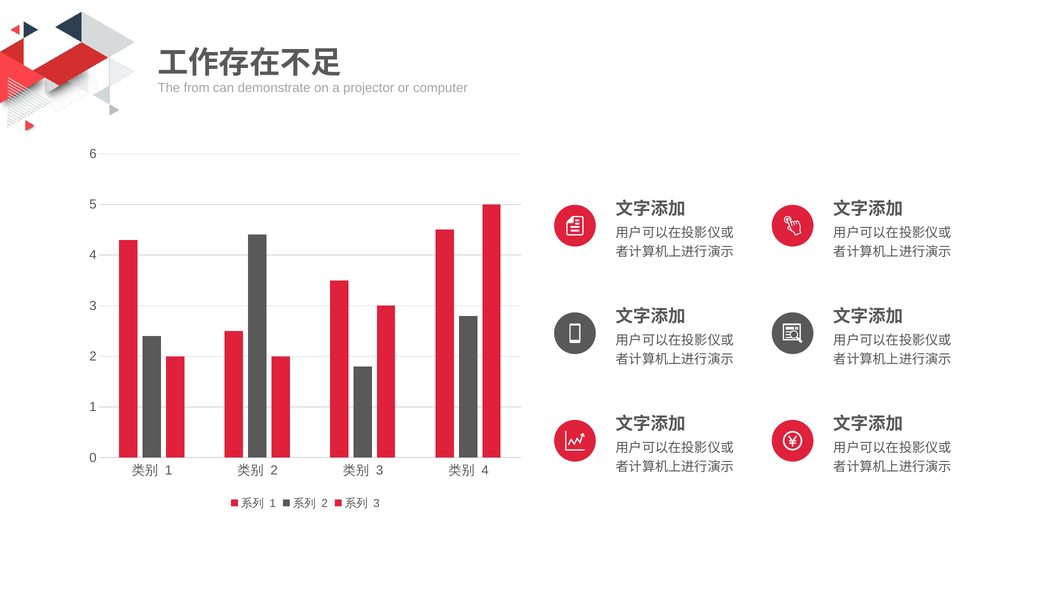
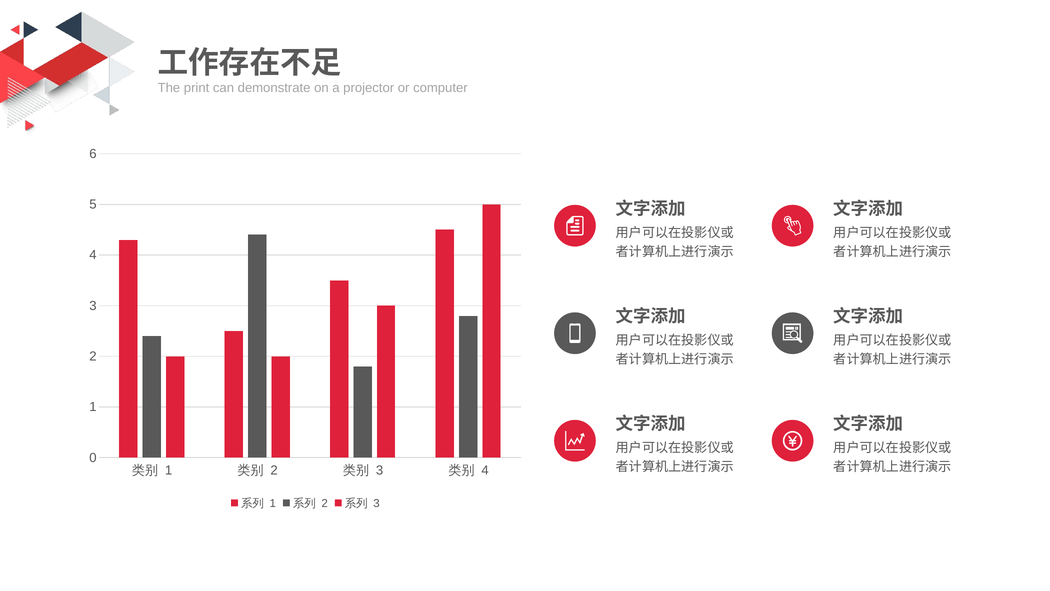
from: from -> print
